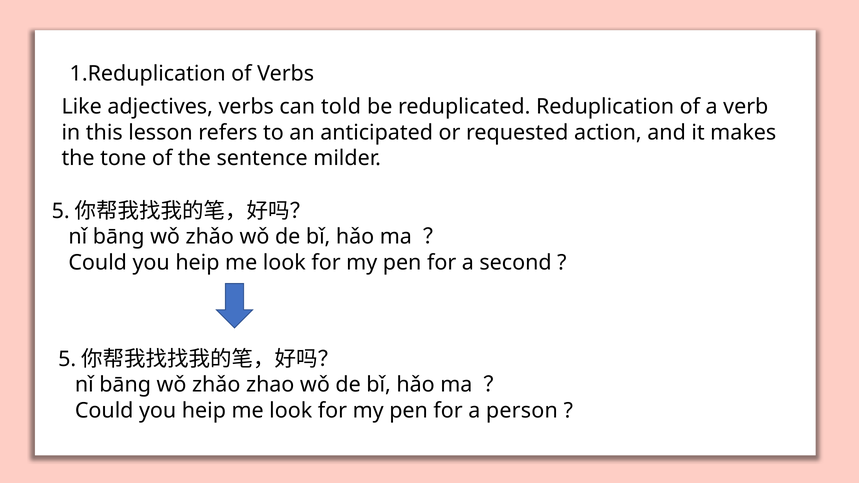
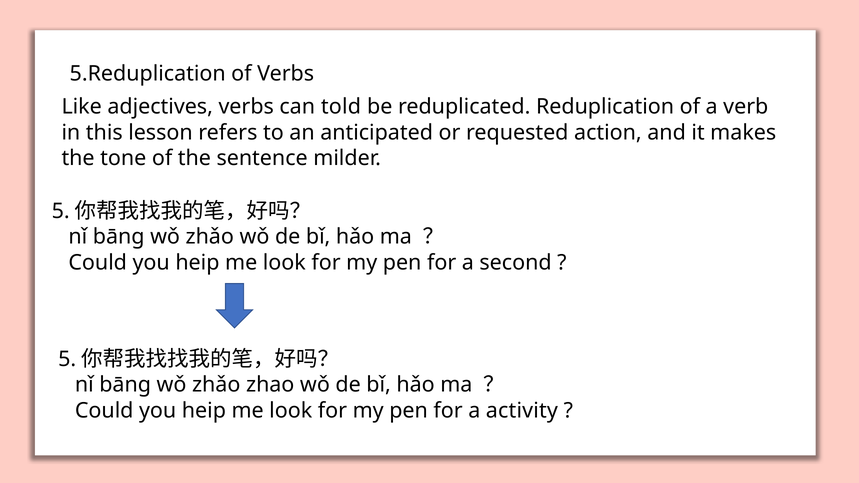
1.Reduplication: 1.Reduplication -> 5.Reduplication
person: person -> activity
